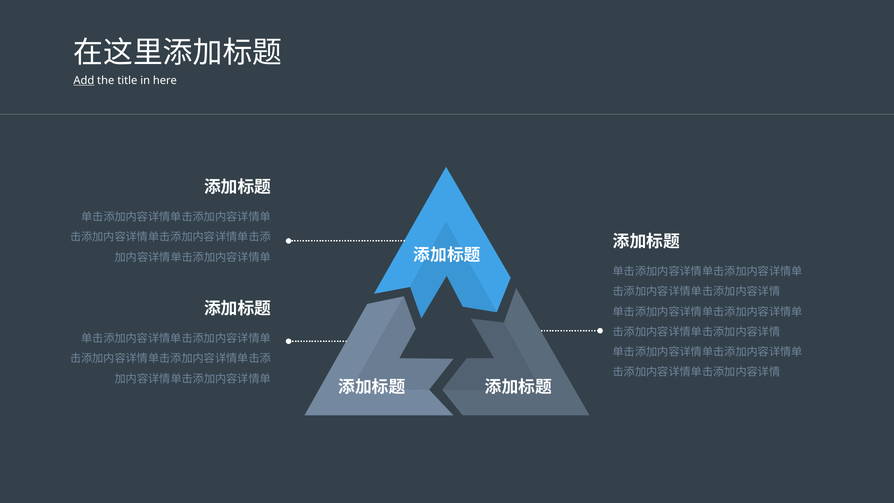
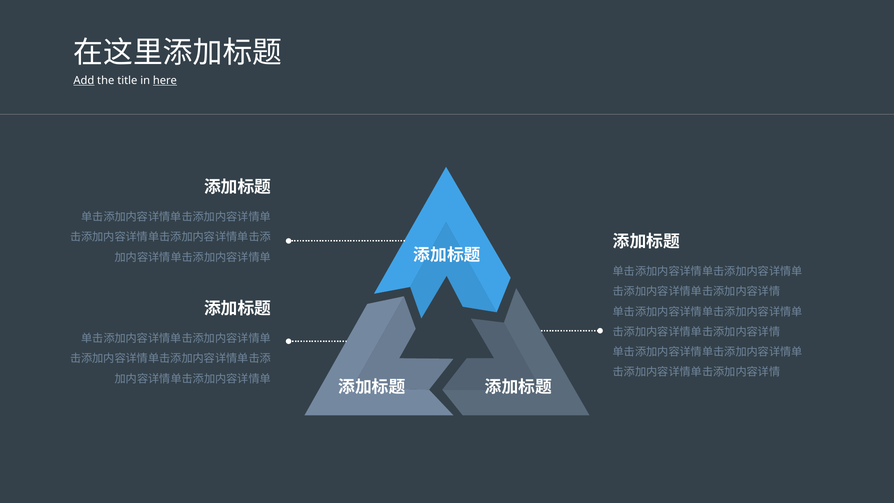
here underline: none -> present
